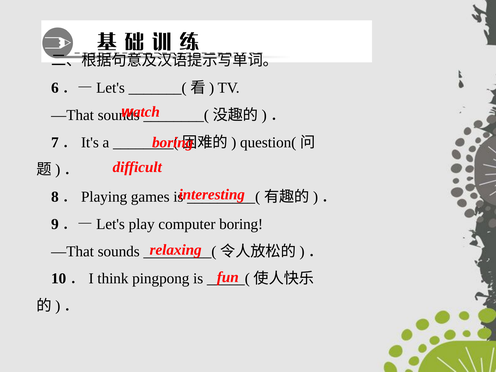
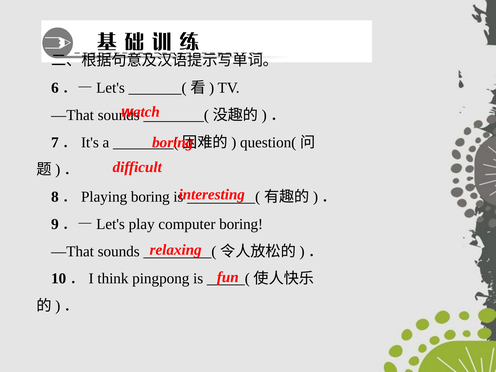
8．Playing games: games -> boring
